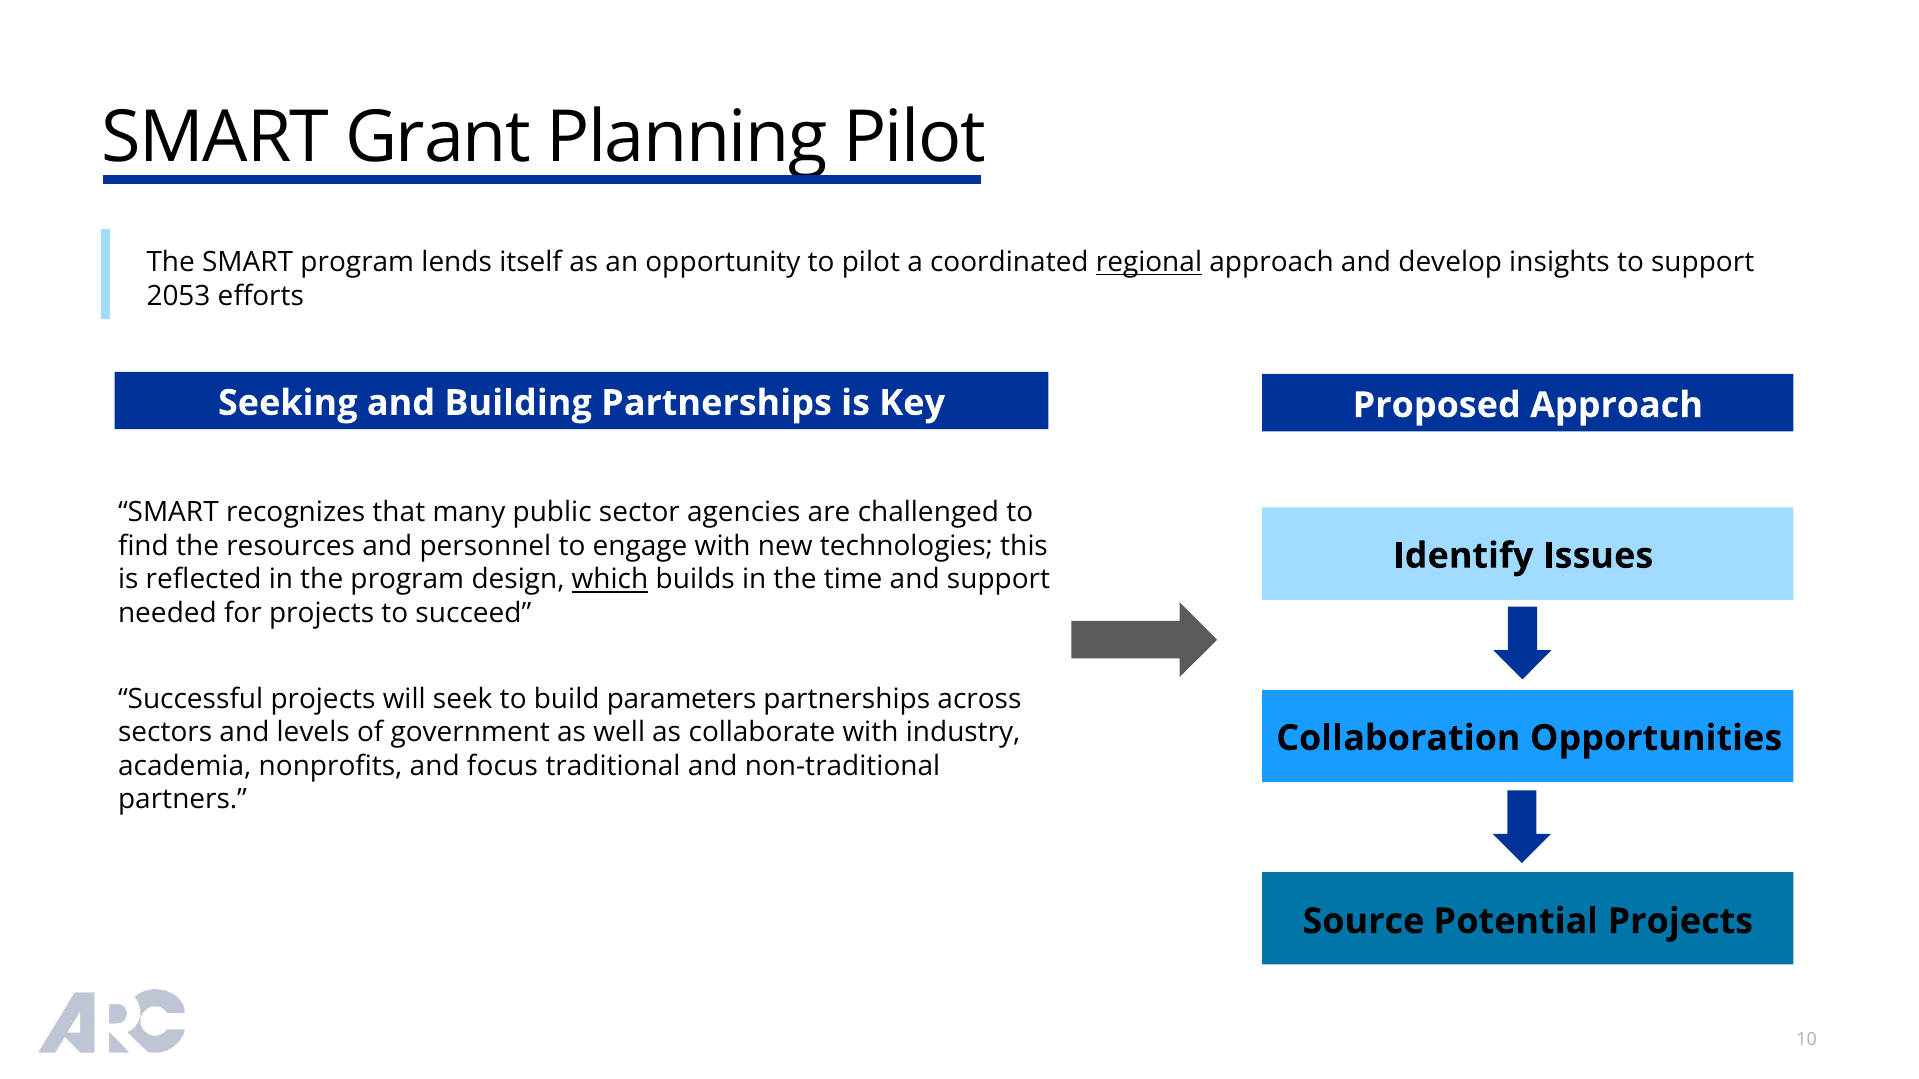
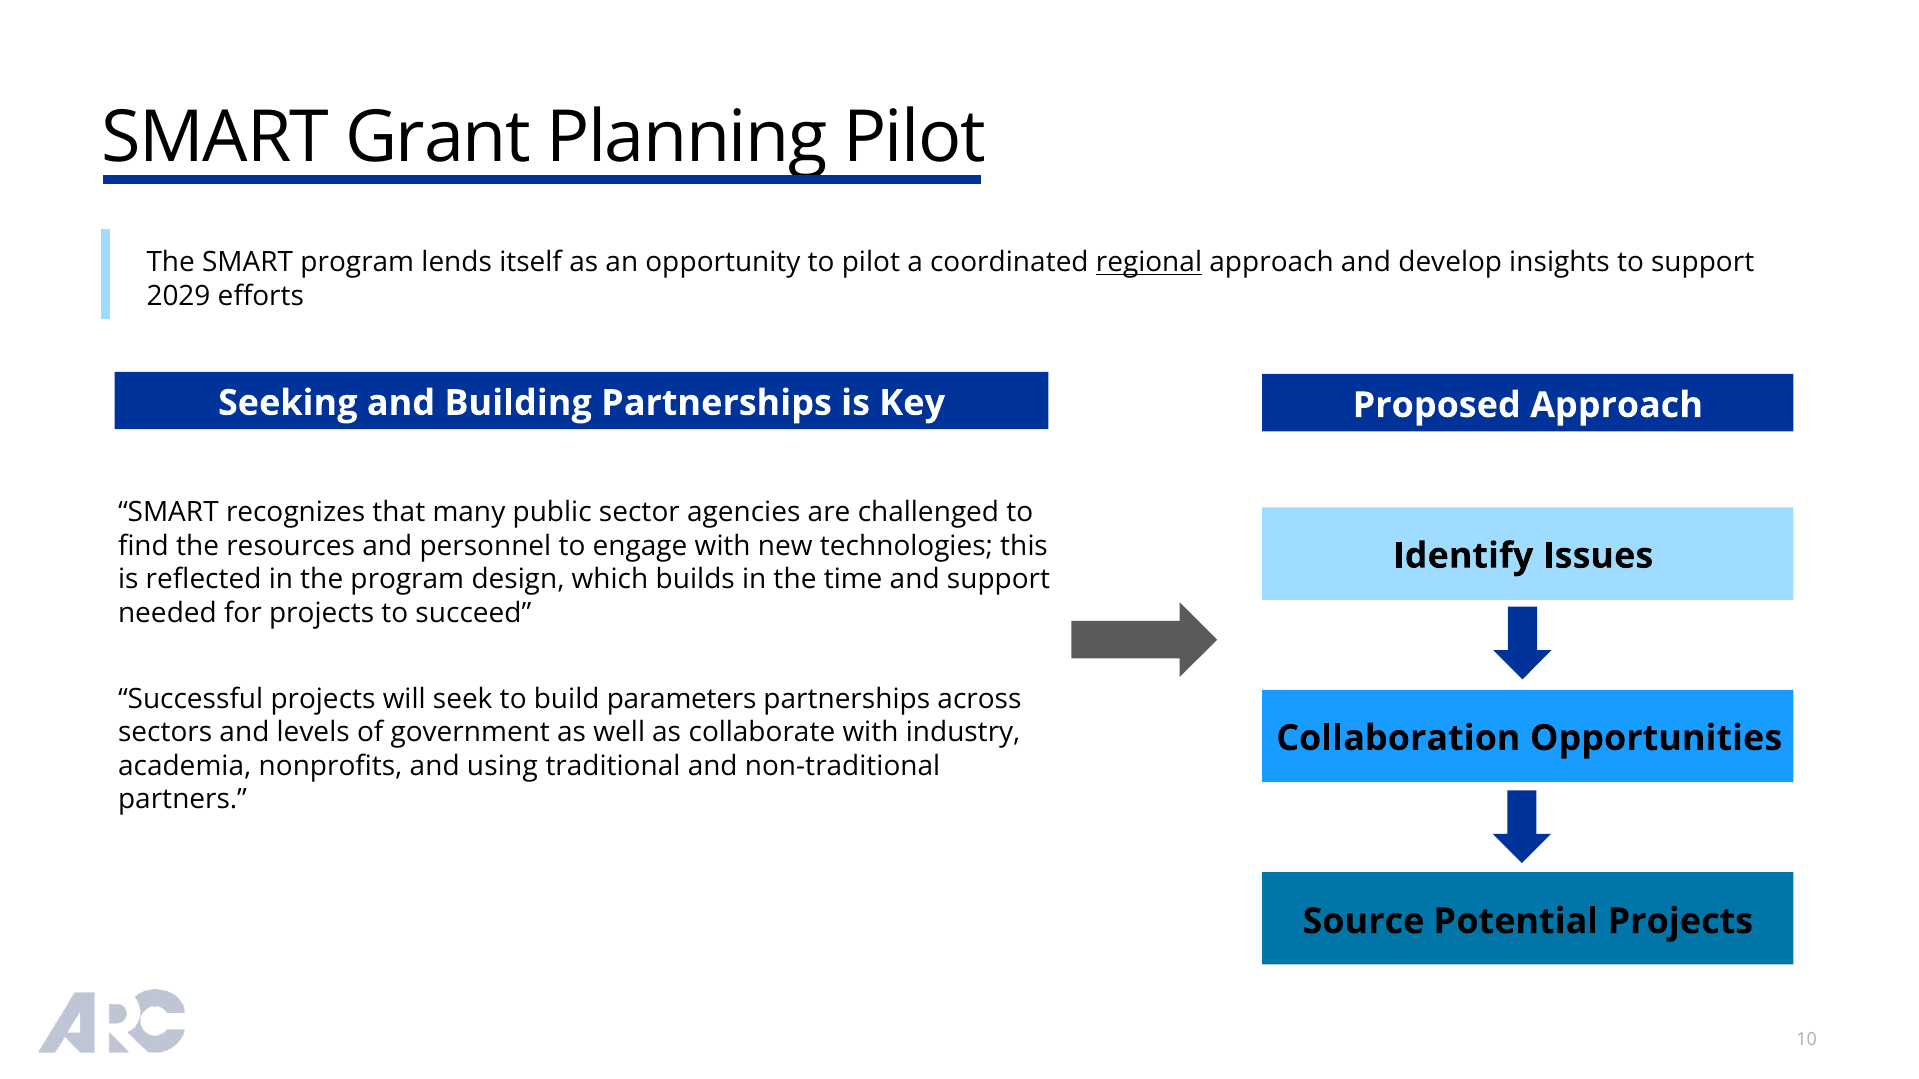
2053: 2053 -> 2029
which underline: present -> none
focus: focus -> using
